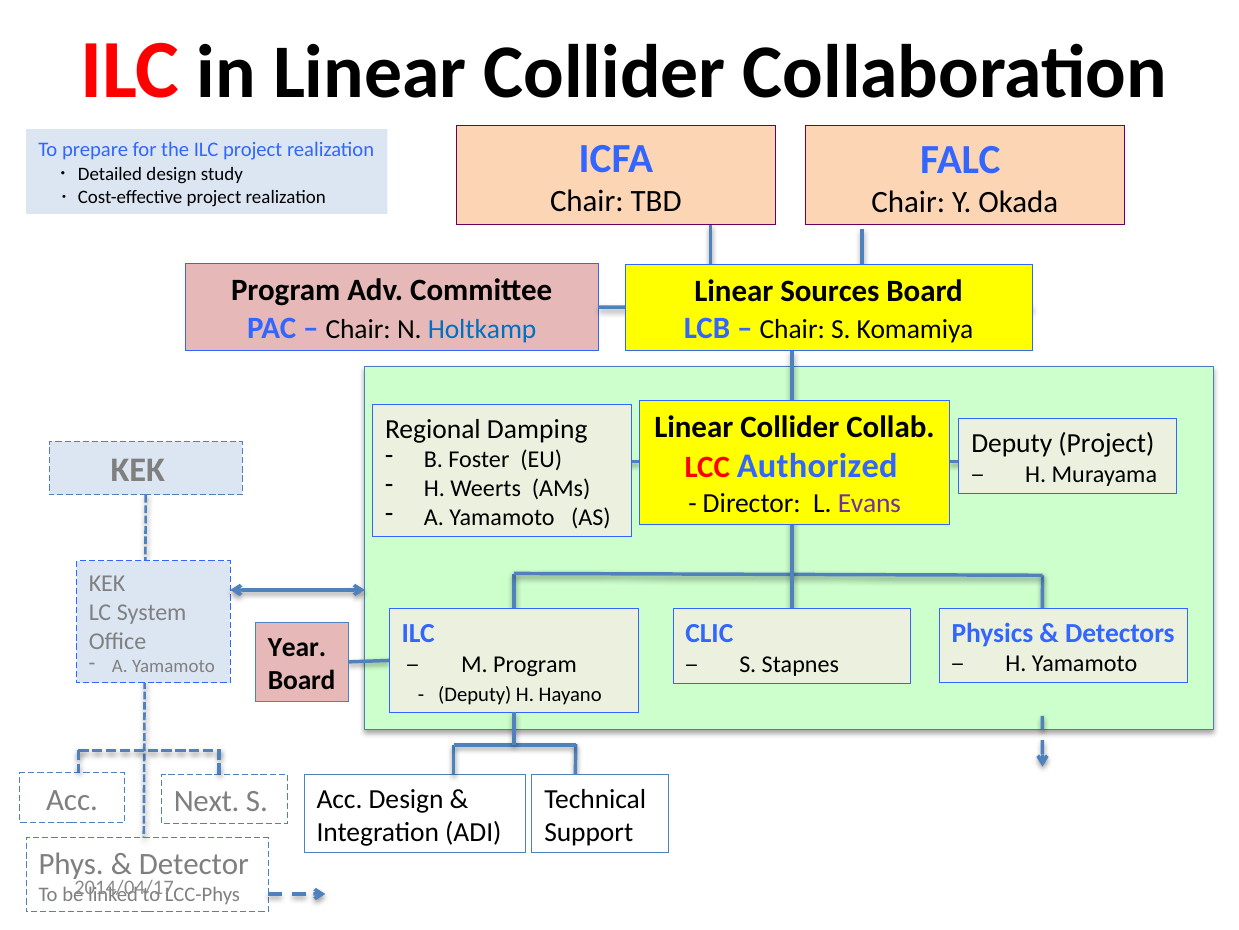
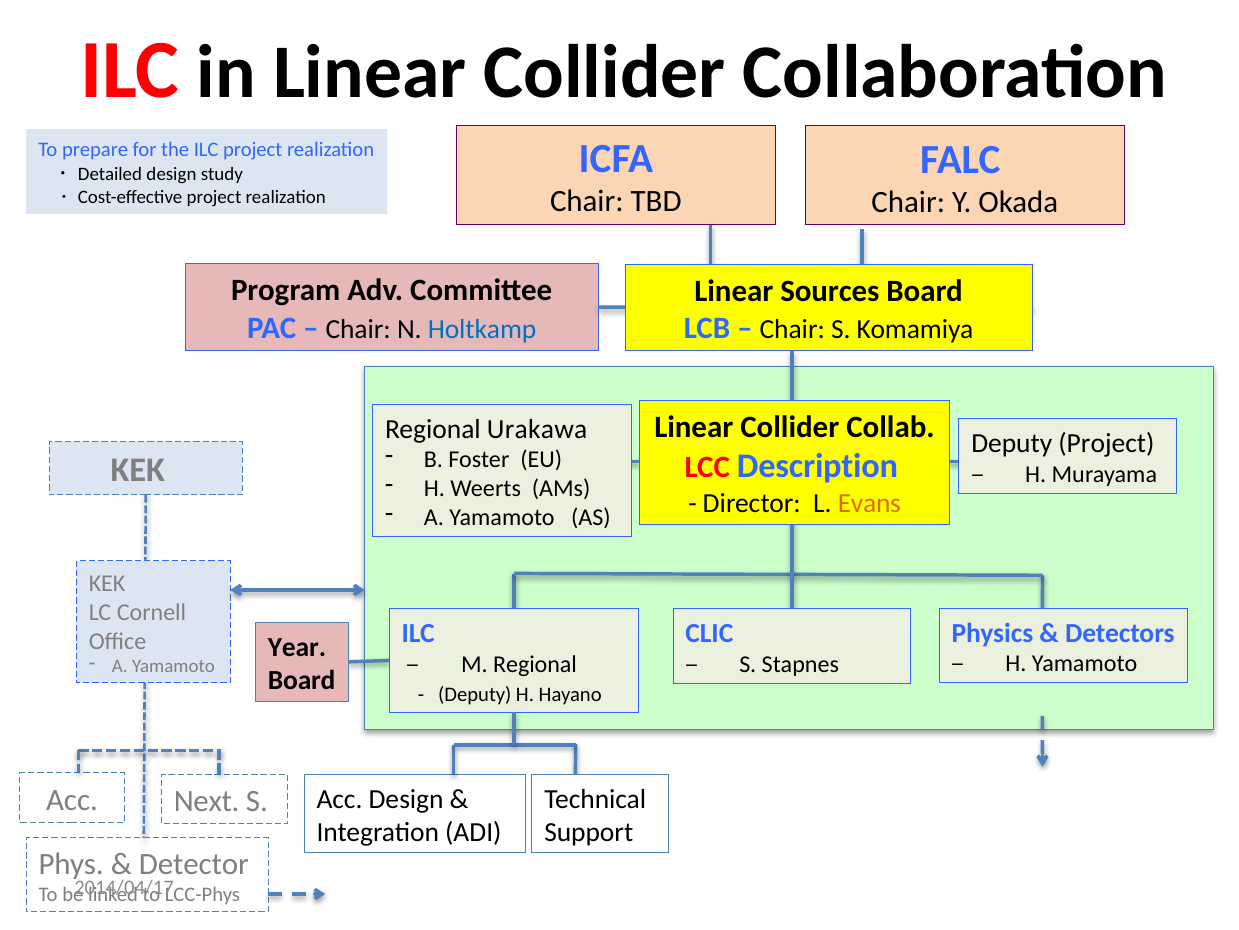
Damping: Damping -> Urakawa
Authorized: Authorized -> Description
Evans colour: purple -> orange
System: System -> Cornell
M Program: Program -> Regional
